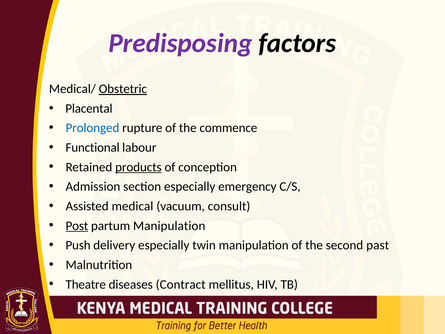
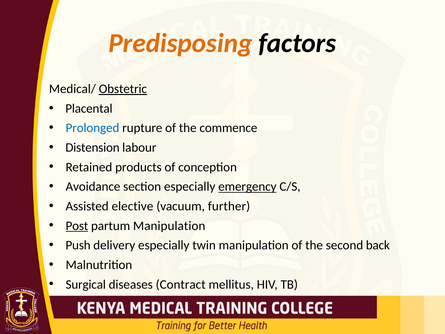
Predisposing colour: purple -> orange
Functional: Functional -> Distension
products underline: present -> none
Admission: Admission -> Avoidance
emergency underline: none -> present
medical: medical -> elective
consult: consult -> further
past: past -> back
Theatre: Theatre -> Surgical
